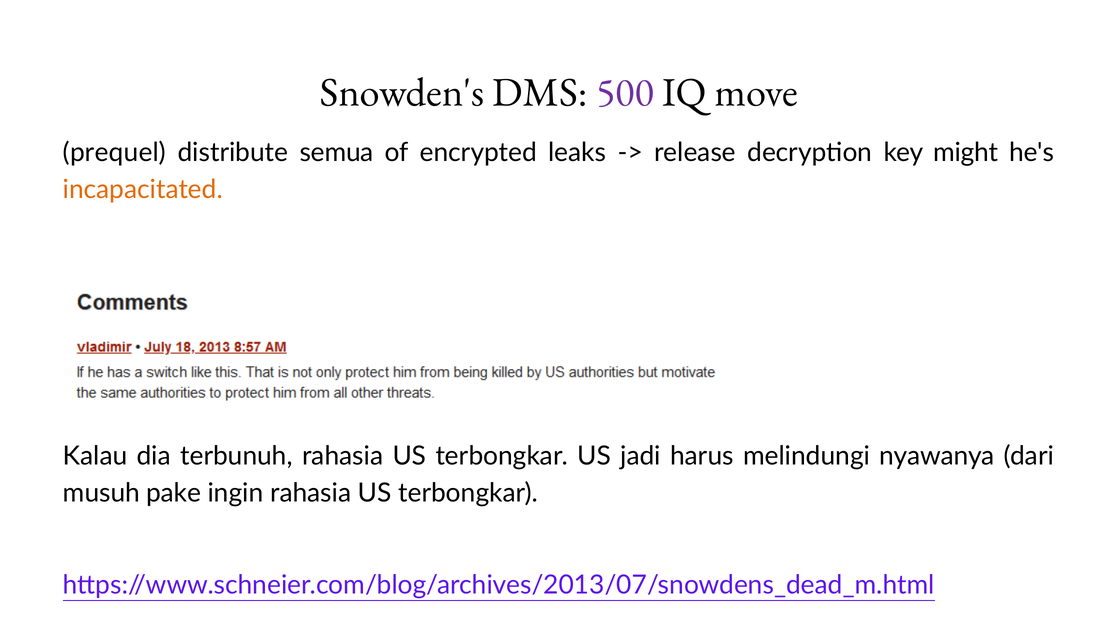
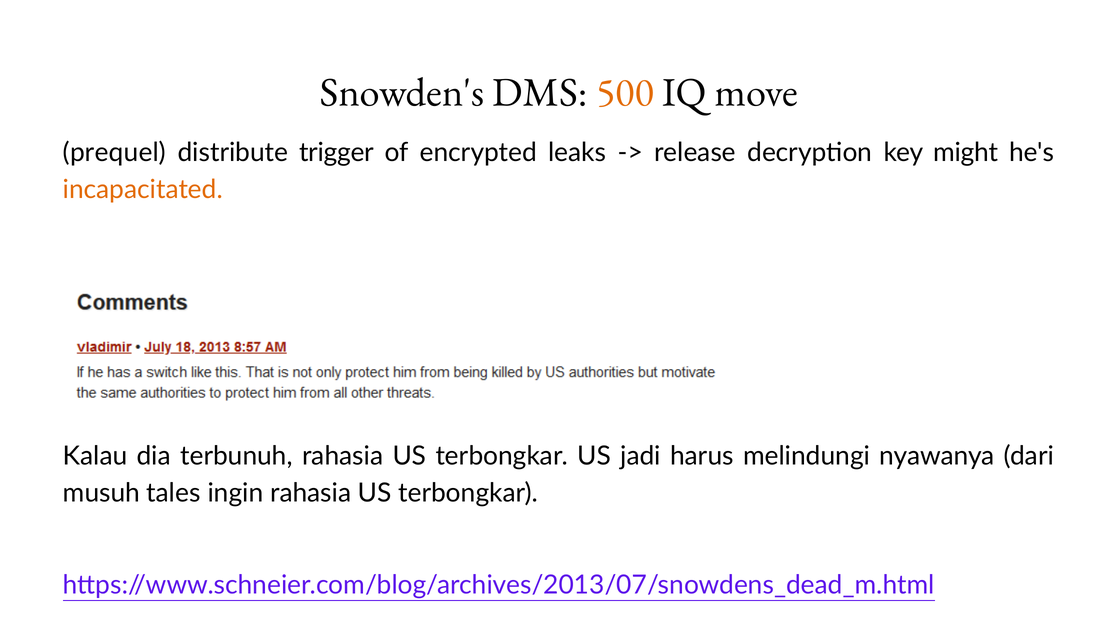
500 colour: purple -> orange
semua: semua -> trigger
pake: pake -> tales
